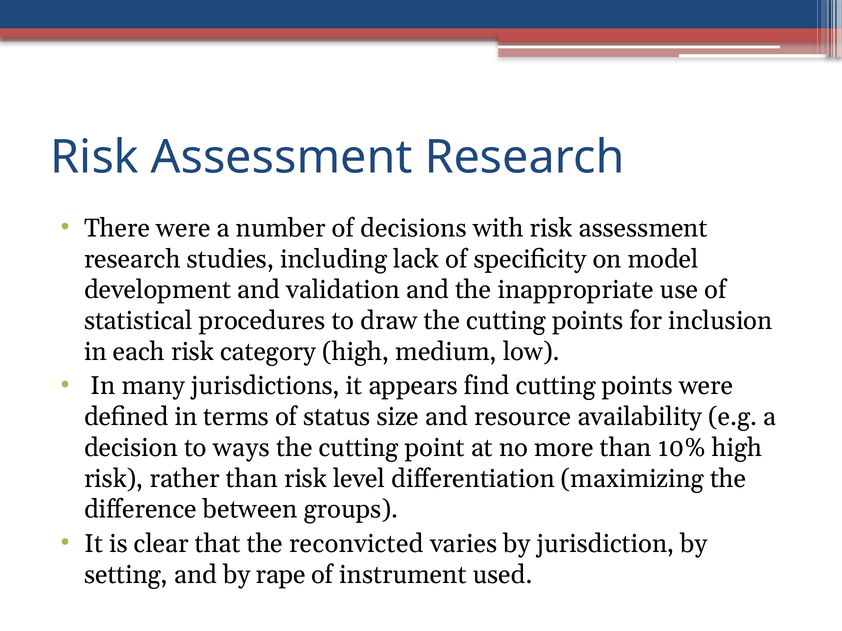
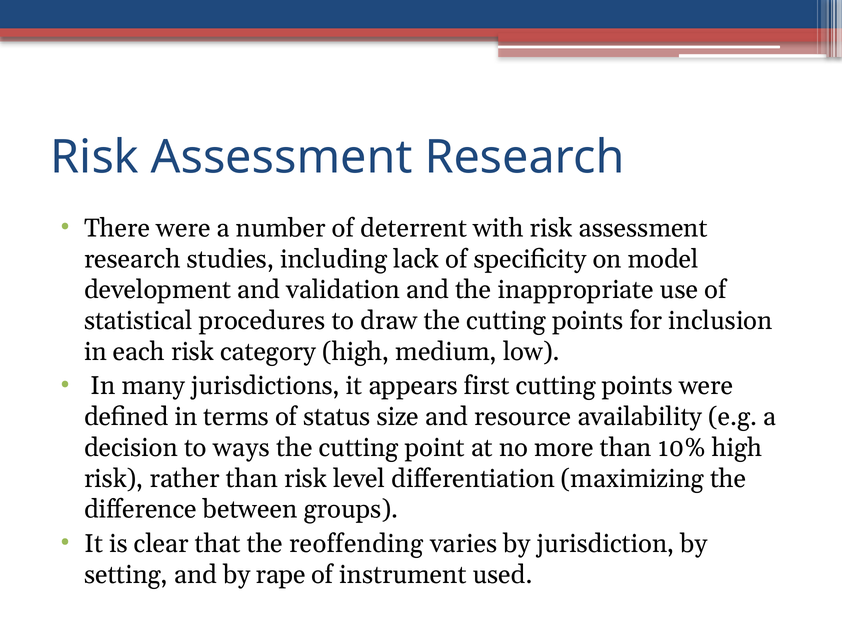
decisions: decisions -> deterrent
find: find -> first
reconvicted: reconvicted -> reoffending
